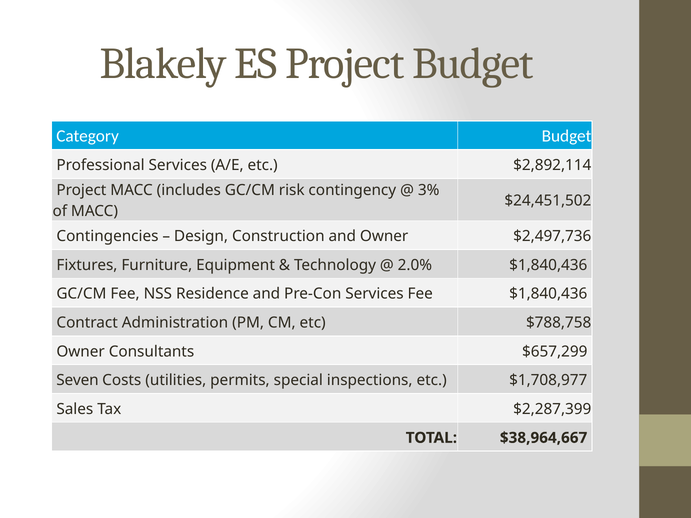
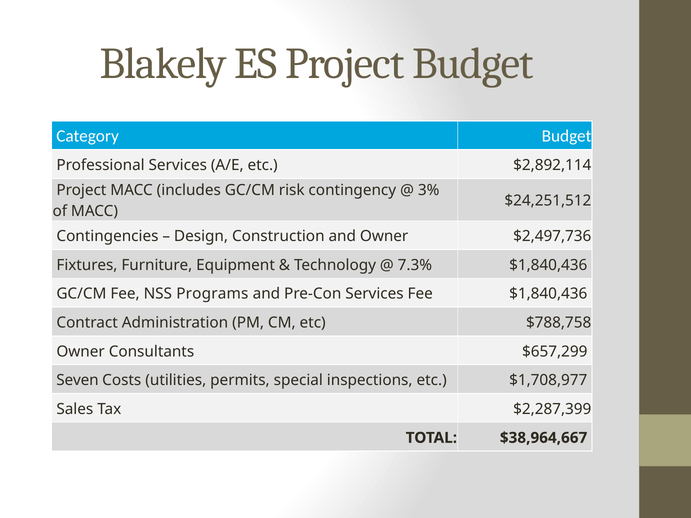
$24,451,502: $24,451,502 -> $24,251,512
2.0%: 2.0% -> 7.3%
Residence: Residence -> Programs
